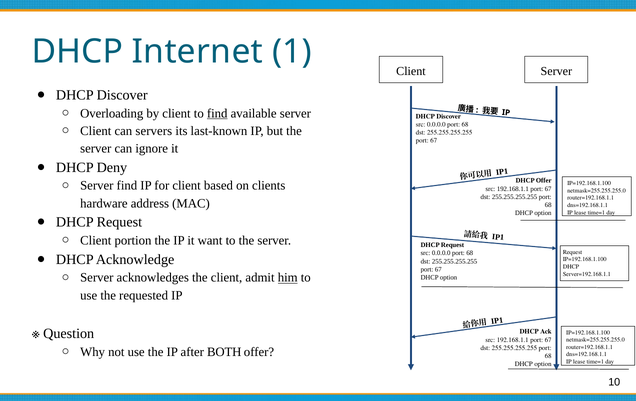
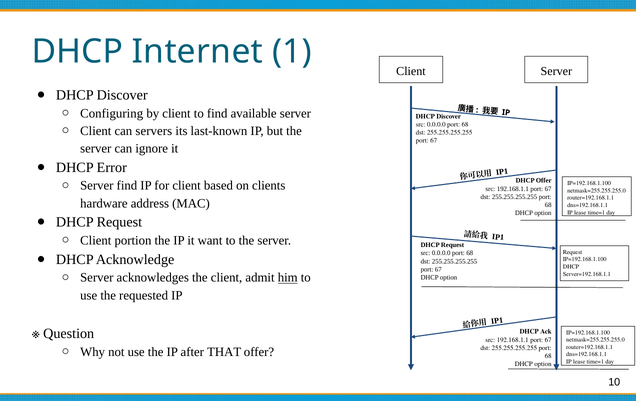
Overloading: Overloading -> Configuring
find at (217, 113) underline: present -> none
Deny: Deny -> Error
BOTH: BOTH -> THAT
